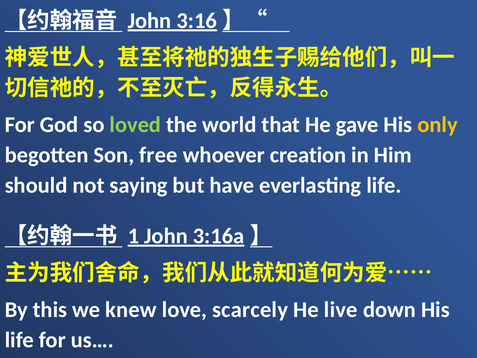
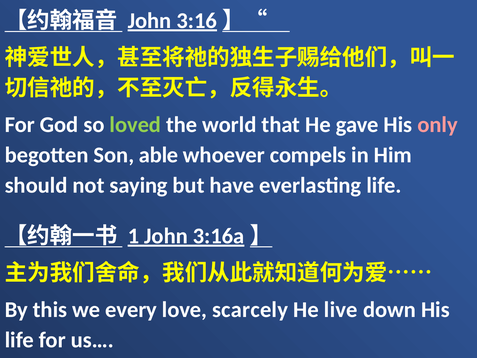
only colour: yellow -> pink
free: free -> able
creation: creation -> compels
knew: knew -> every
